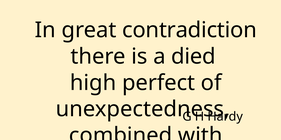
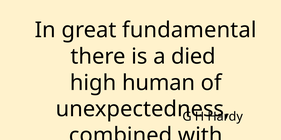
contradiction: contradiction -> fundamental
perfect: perfect -> human
